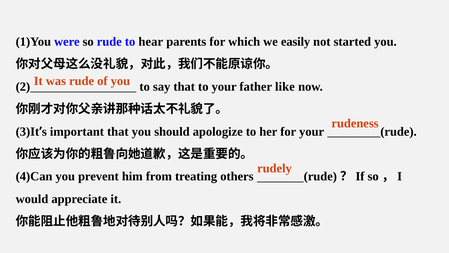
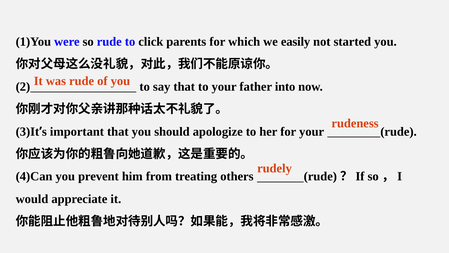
hear: hear -> click
like: like -> into
